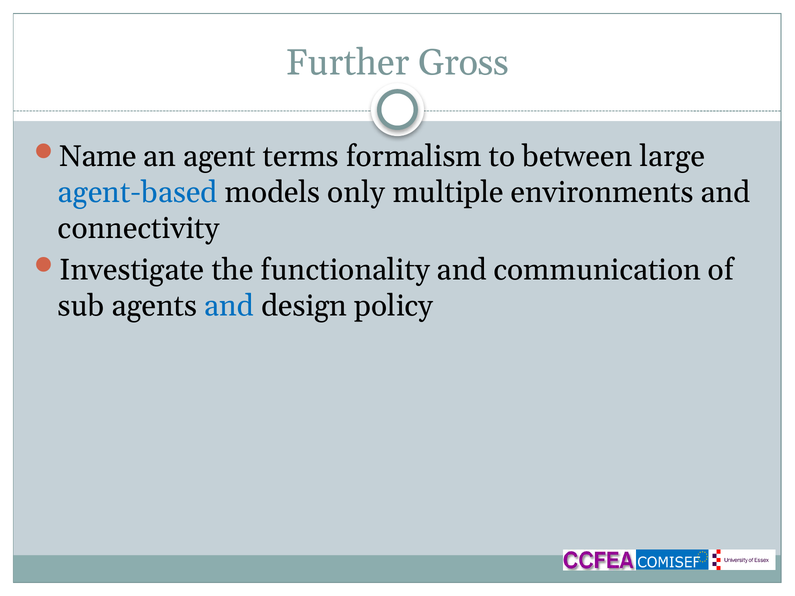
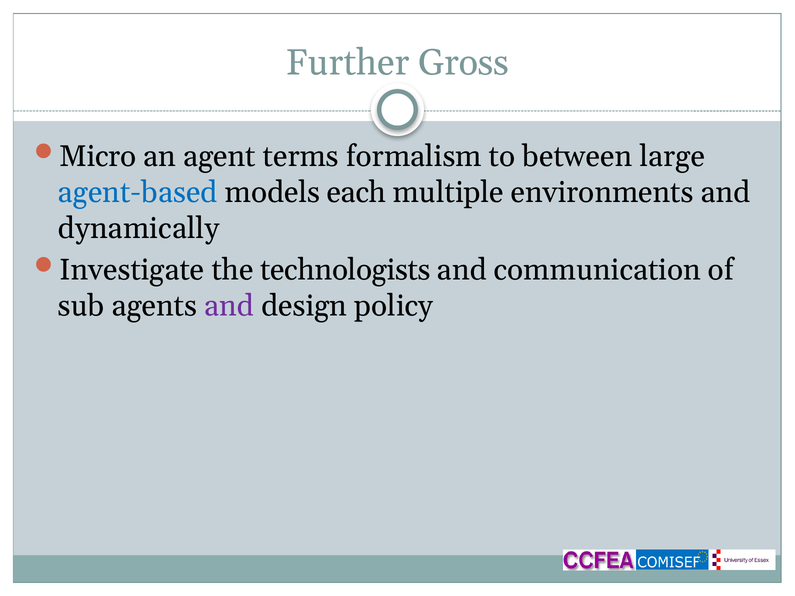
Name: Name -> Micro
only: only -> each
connectivity: connectivity -> dynamically
functionality: functionality -> technologists
and at (229, 306) colour: blue -> purple
